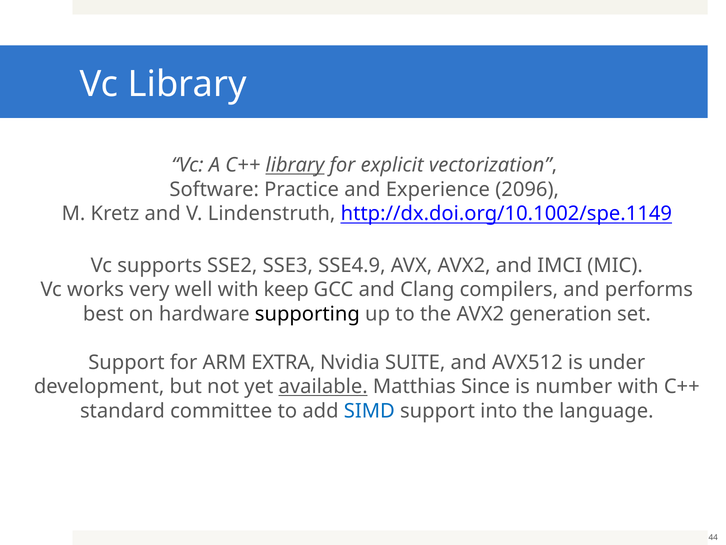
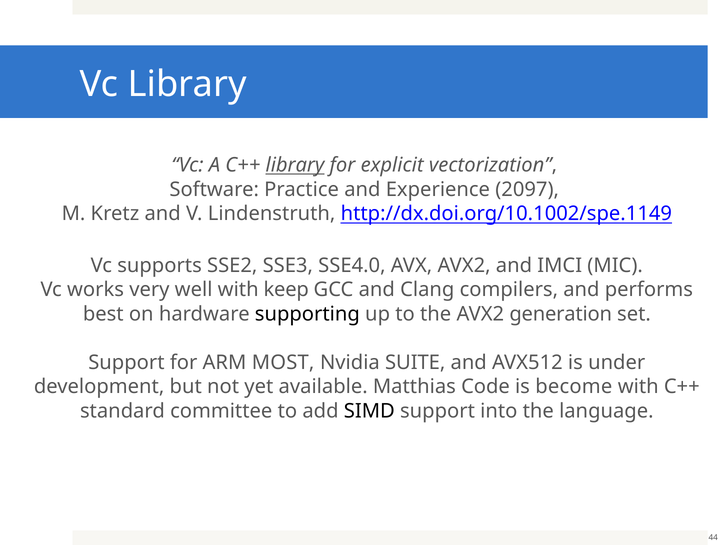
2096: 2096 -> 2097
SSE4.9: SSE4.9 -> SSE4.0
EXTRA: EXTRA -> MOST
available underline: present -> none
Since: Since -> Code
number: number -> become
SIMD colour: blue -> black
